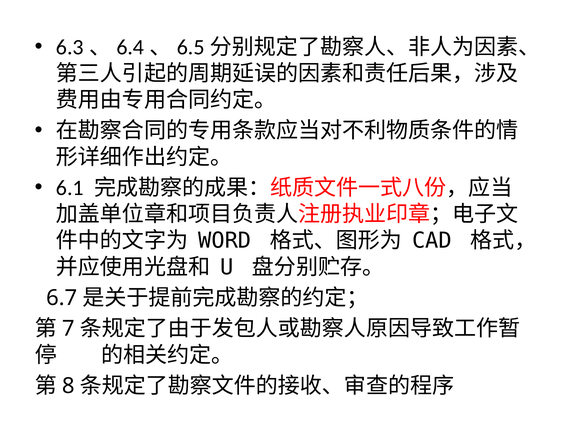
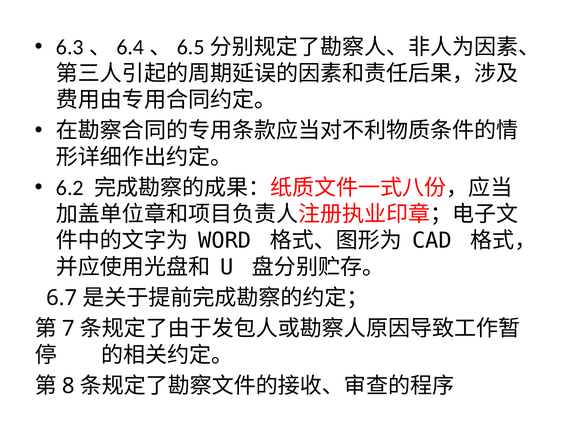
6.1: 6.1 -> 6.2
